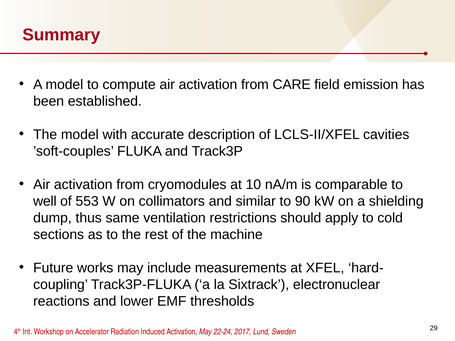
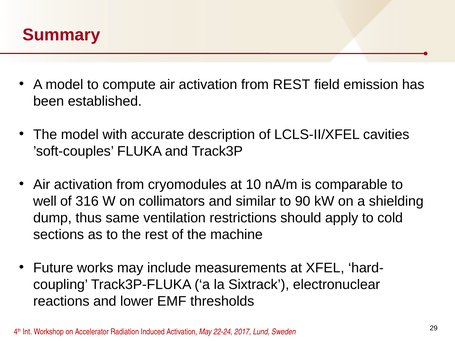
from CARE: CARE -> REST
553: 553 -> 316
